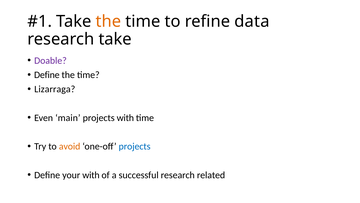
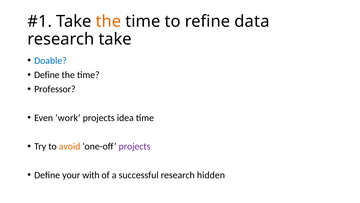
Doable colour: purple -> blue
Lizarraga: Lizarraga -> Professor
main: main -> work
projects with: with -> idea
projects at (135, 146) colour: blue -> purple
related: related -> hidden
